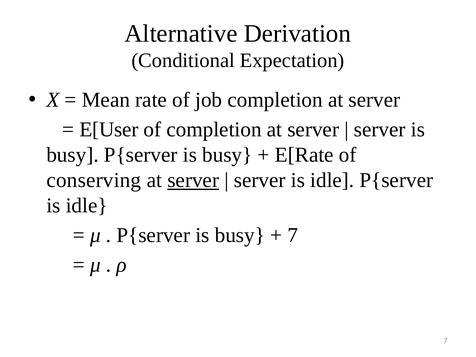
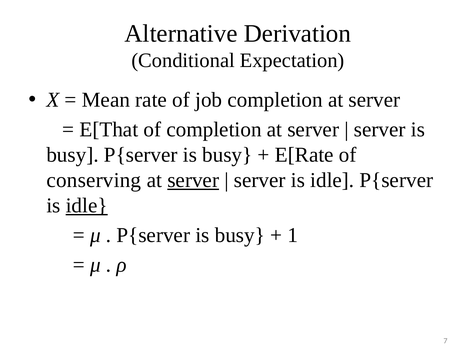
E[User: E[User -> E[That
idle at (87, 206) underline: none -> present
7 at (293, 235): 7 -> 1
